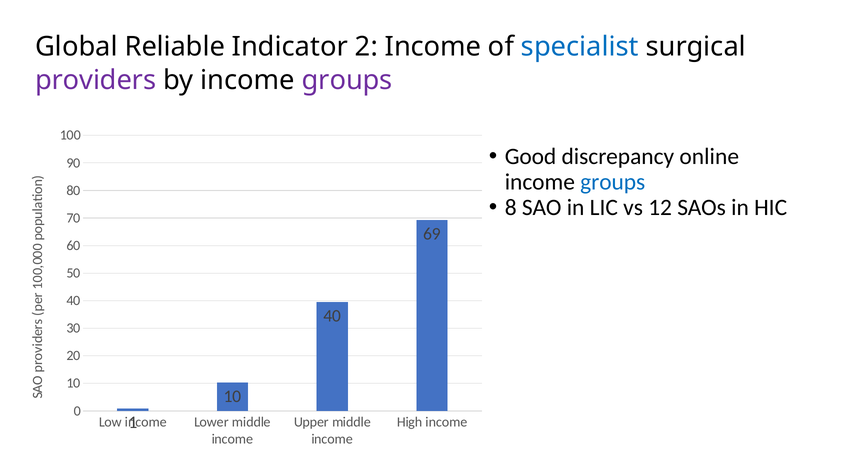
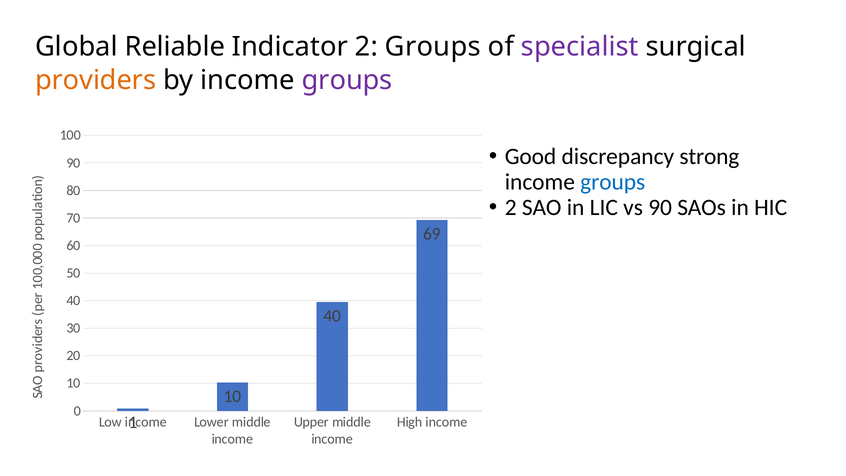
2 Income: Income -> Groups
specialist colour: blue -> purple
providers colour: purple -> orange
online: online -> strong
8 at (511, 207): 8 -> 2
vs 12: 12 -> 90
